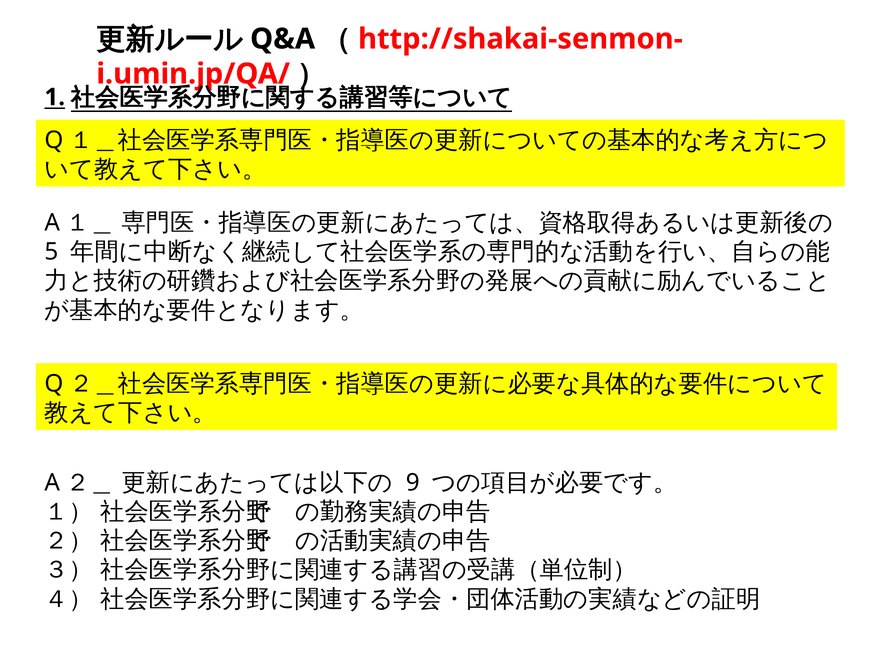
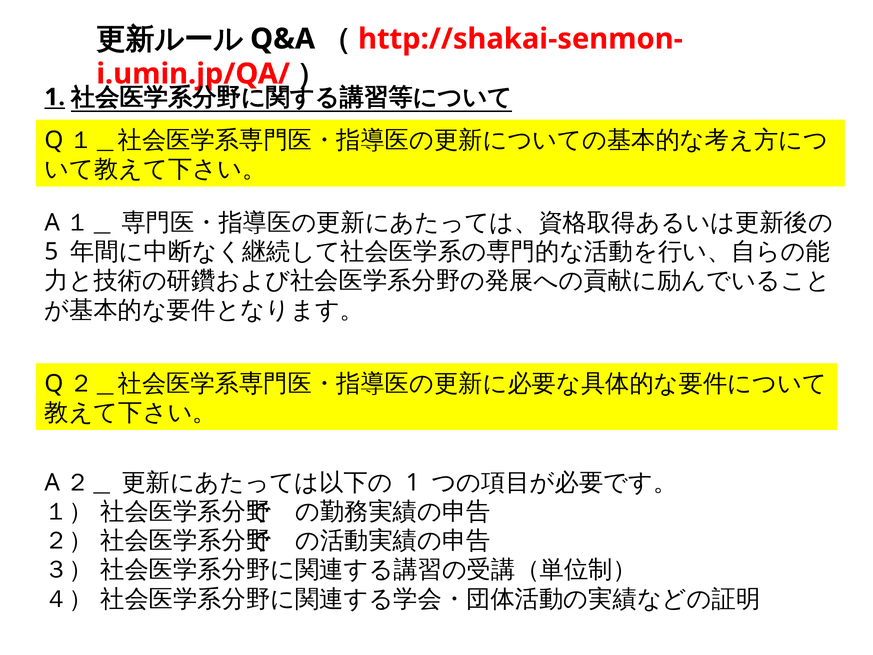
9 at (413, 482): 9 -> 1
